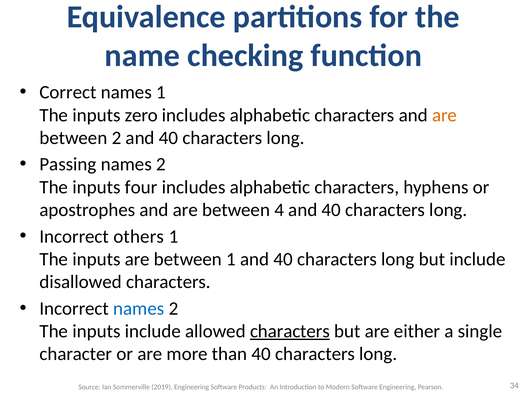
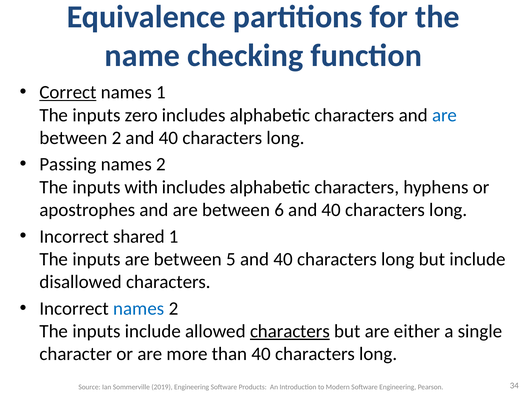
Correct underline: none -> present
are at (445, 115) colour: orange -> blue
four: four -> with
4: 4 -> 6
others: others -> shared
between 1: 1 -> 5
